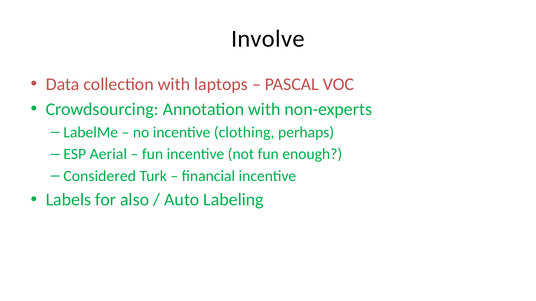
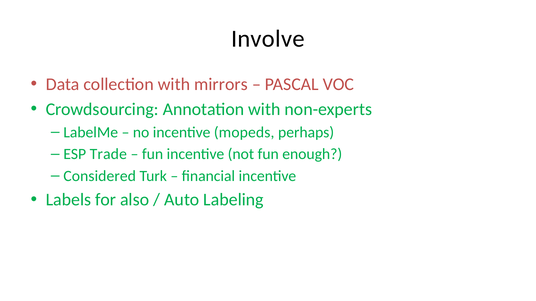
laptops: laptops -> mirrors
clothing: clothing -> mopeds
Aerial: Aerial -> Trade
